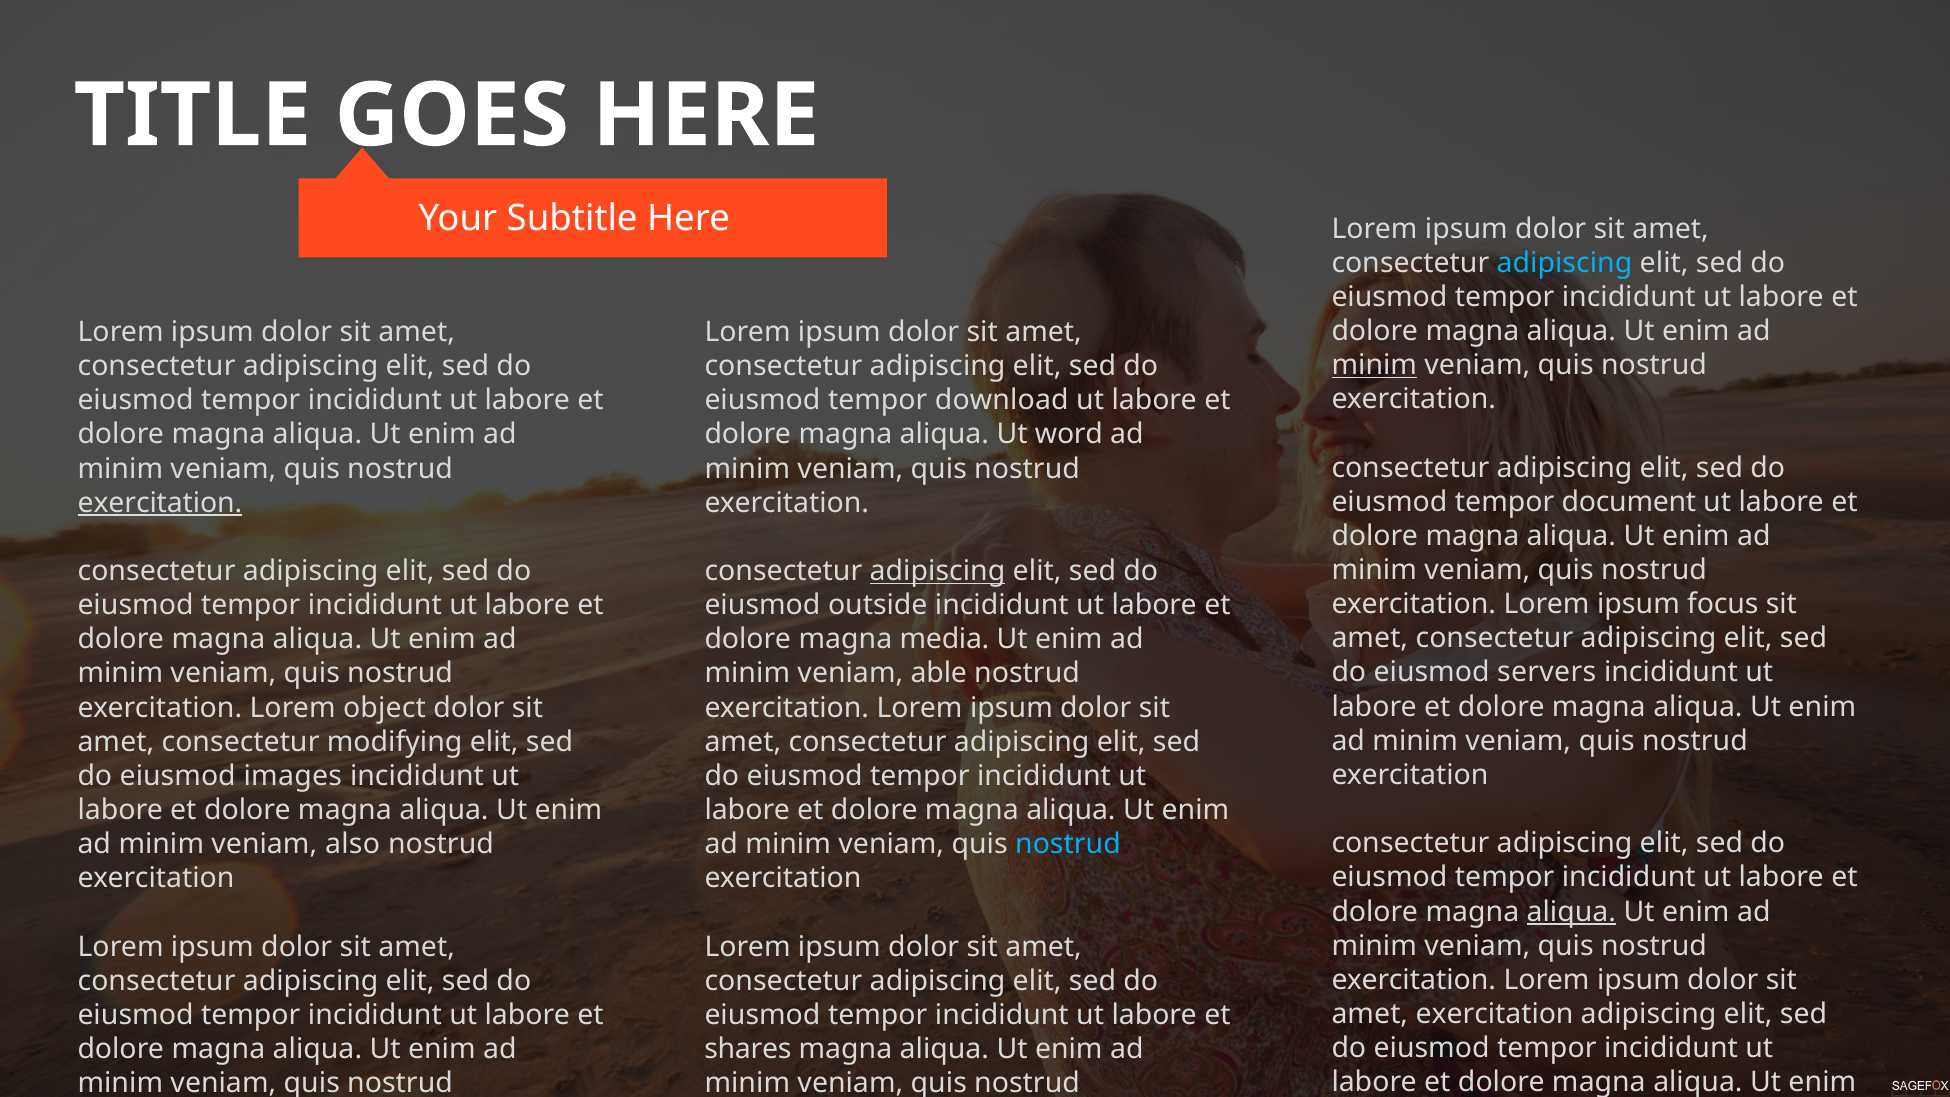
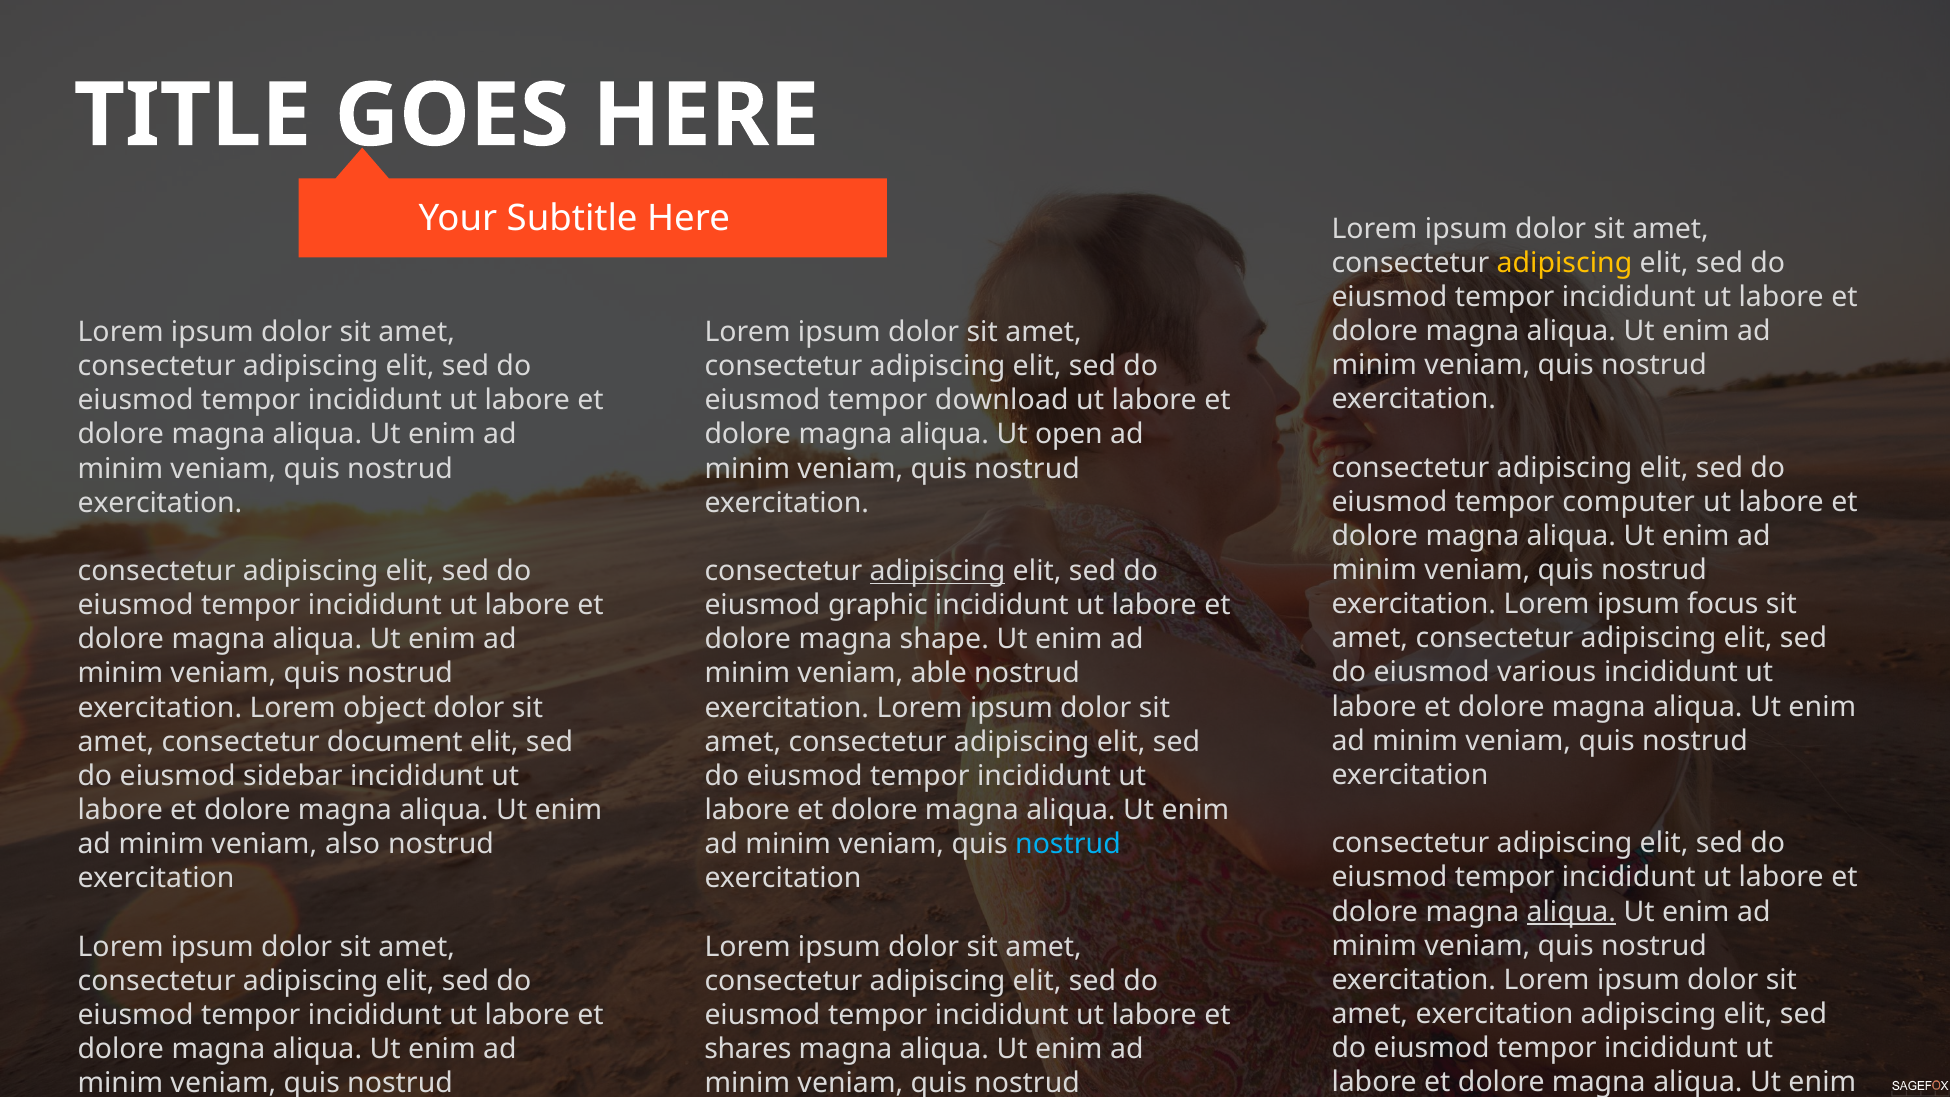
adipiscing at (1564, 263) colour: light blue -> yellow
minim at (1374, 365) underline: present -> none
word: word -> open
document: document -> computer
exercitation at (160, 503) underline: present -> none
outside: outside -> graphic
media: media -> shape
servers: servers -> various
modifying: modifying -> document
images: images -> sidebar
